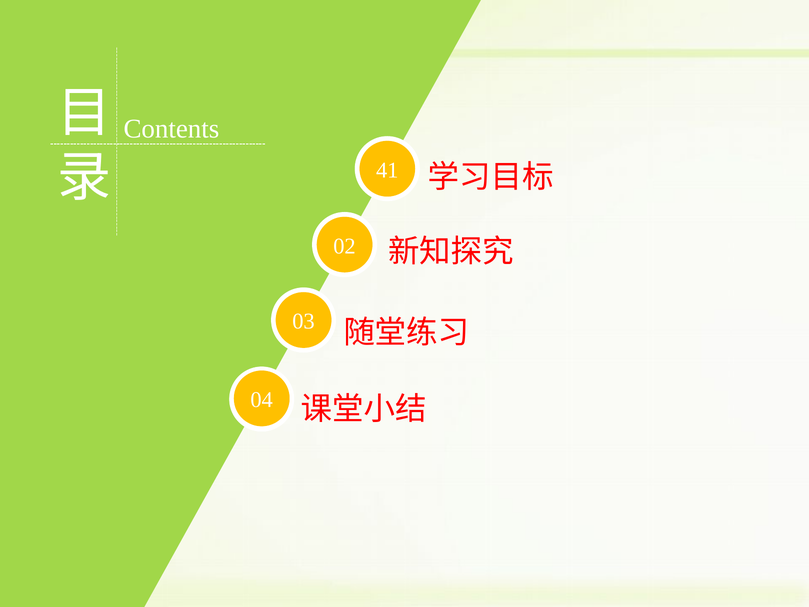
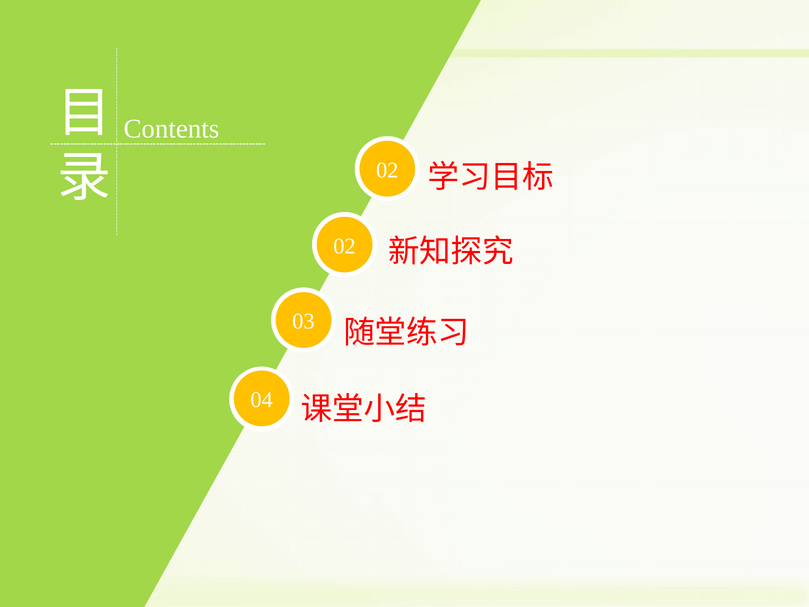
41 at (387, 170): 41 -> 02
